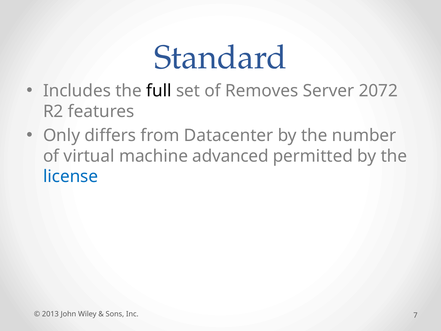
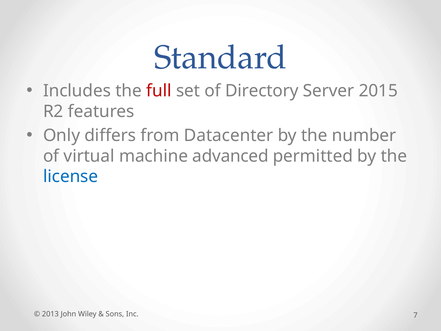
full colour: black -> red
Removes: Removes -> Directory
2072: 2072 -> 2015
